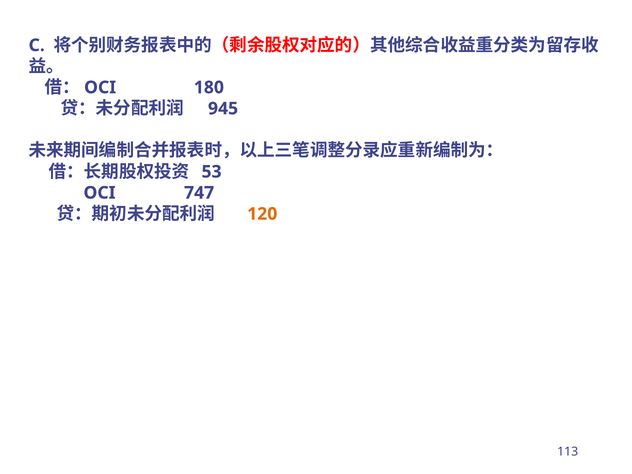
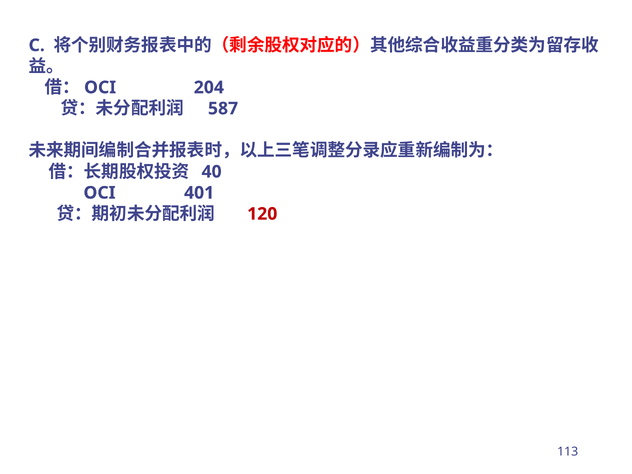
180: 180 -> 204
945: 945 -> 587
53: 53 -> 40
747: 747 -> 401
120 colour: orange -> red
